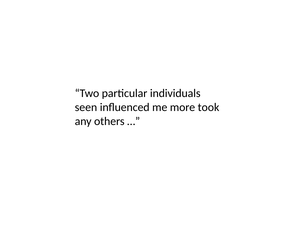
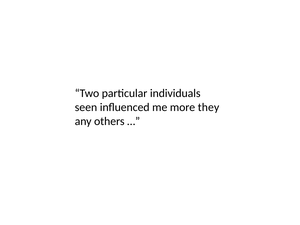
took: took -> they
